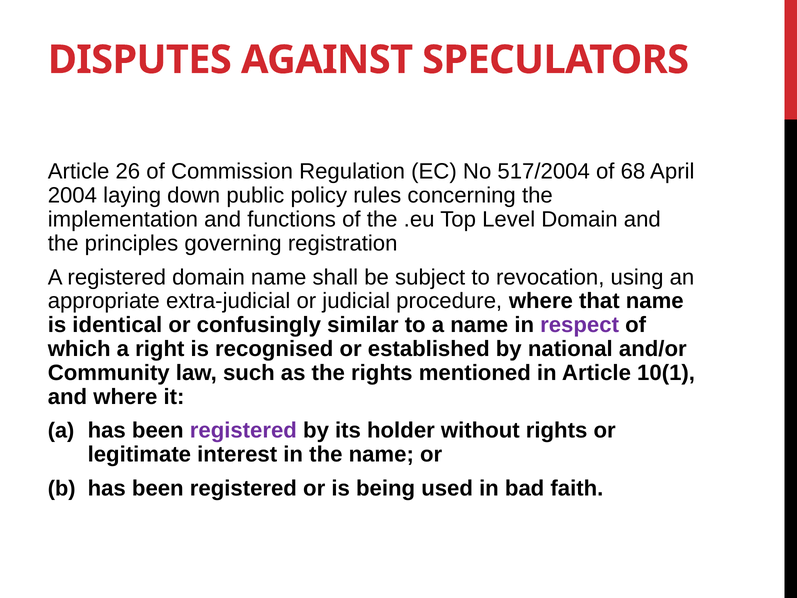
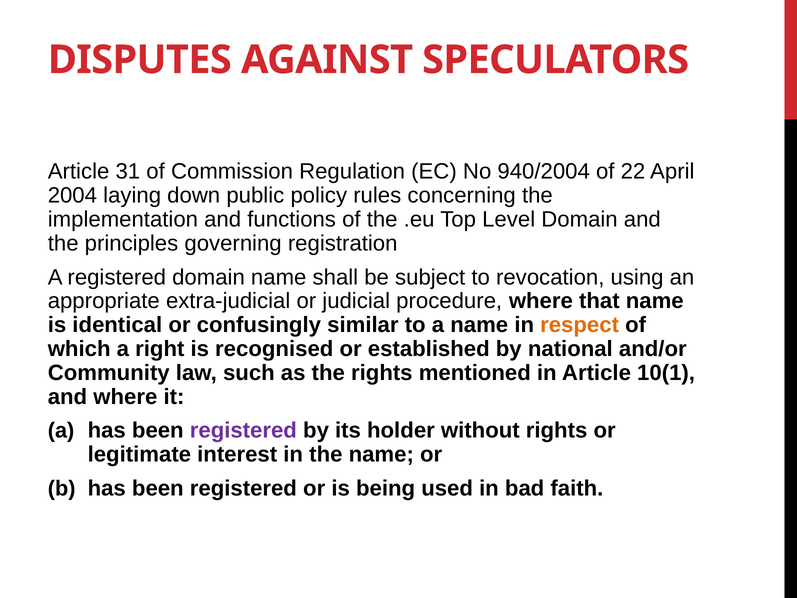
26: 26 -> 31
517/2004: 517/2004 -> 940/2004
68: 68 -> 22
respect colour: purple -> orange
